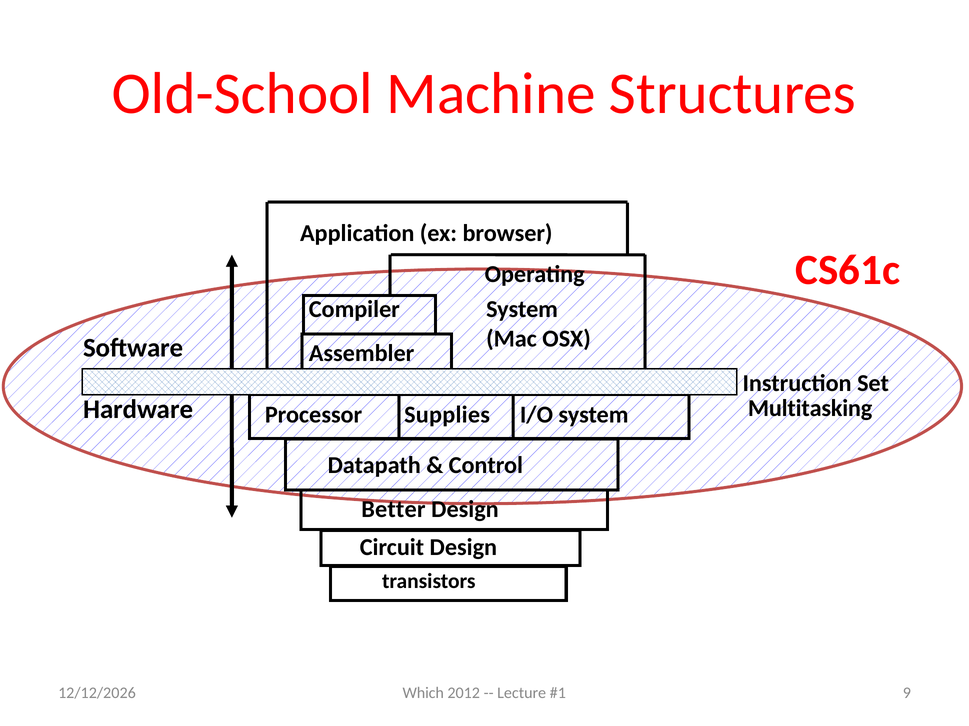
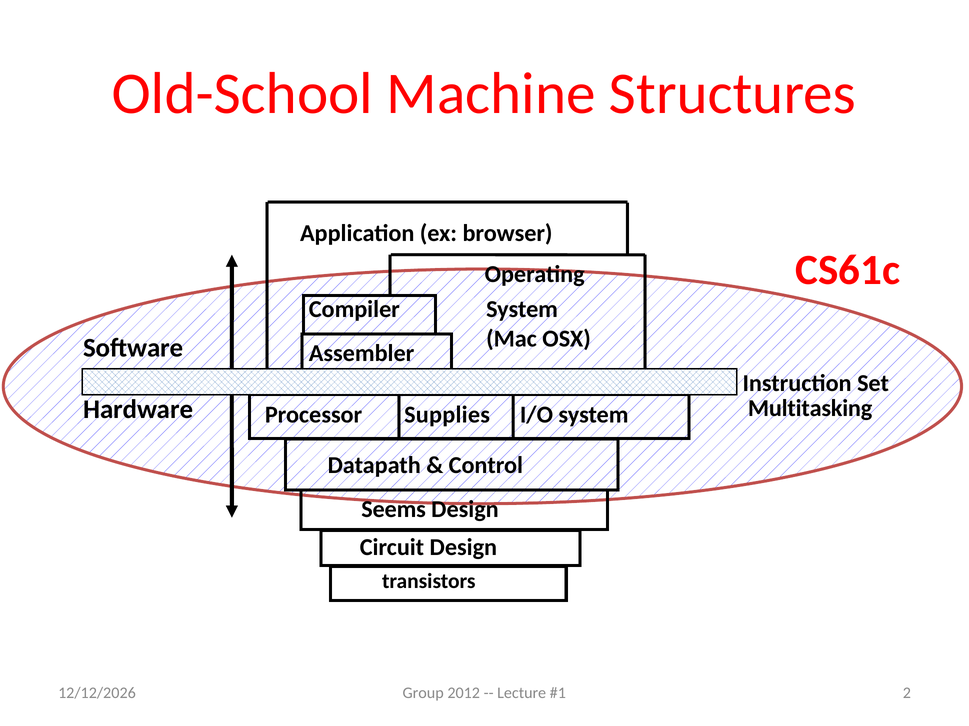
Better: Better -> Seems
Which: Which -> Group
9: 9 -> 2
